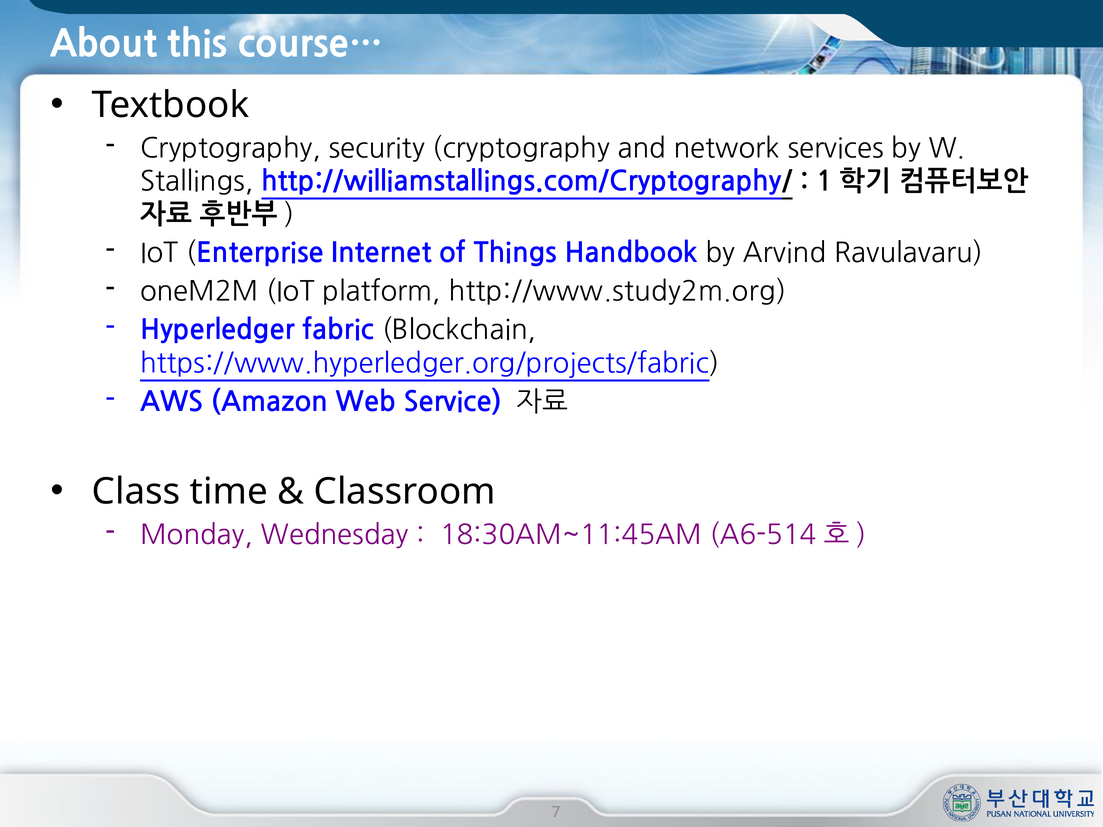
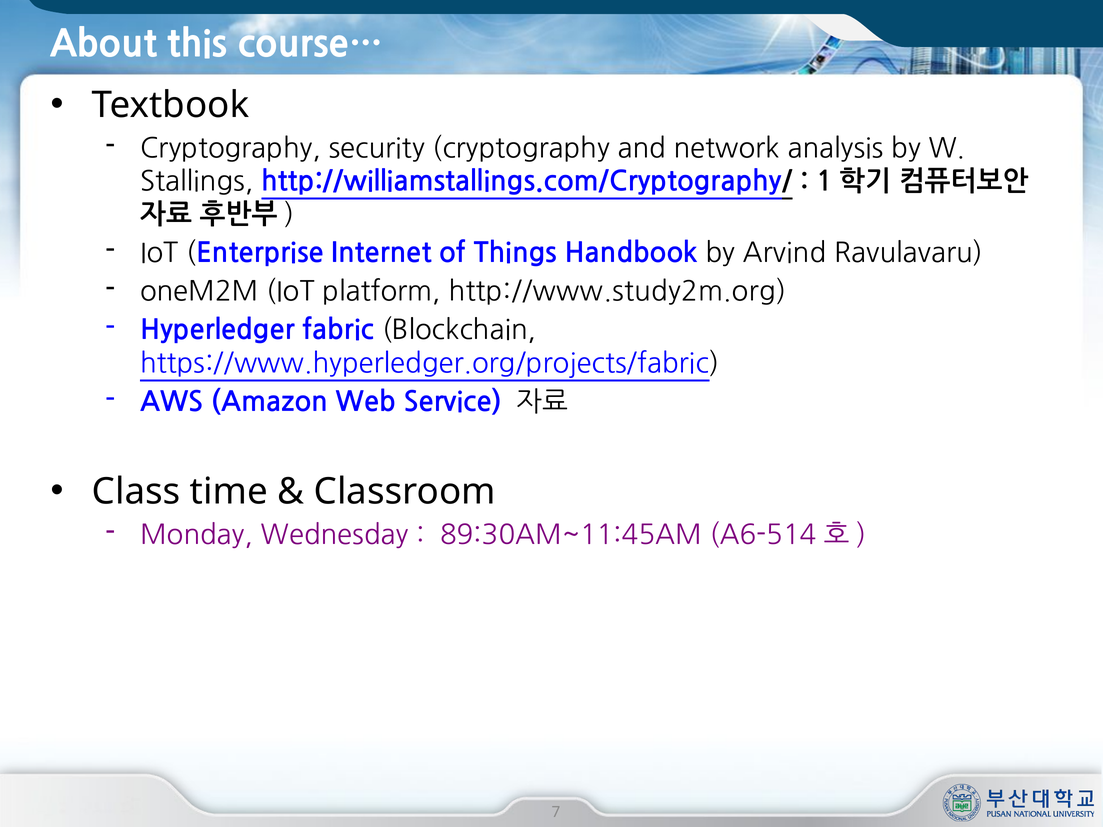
services: services -> analysis
18:30AM~11:45AM: 18:30AM~11:45AM -> 89:30AM~11:45AM
